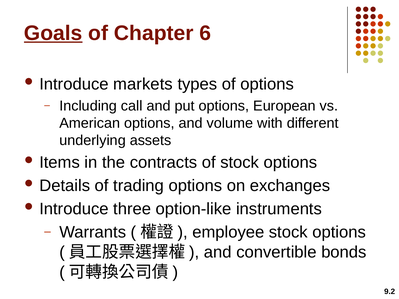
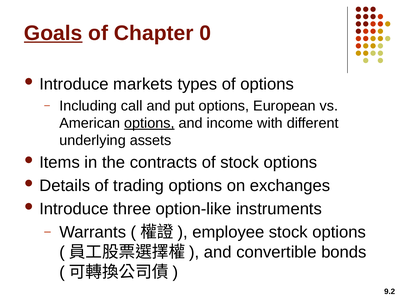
6: 6 -> 0
options at (149, 123) underline: none -> present
volume: volume -> income
